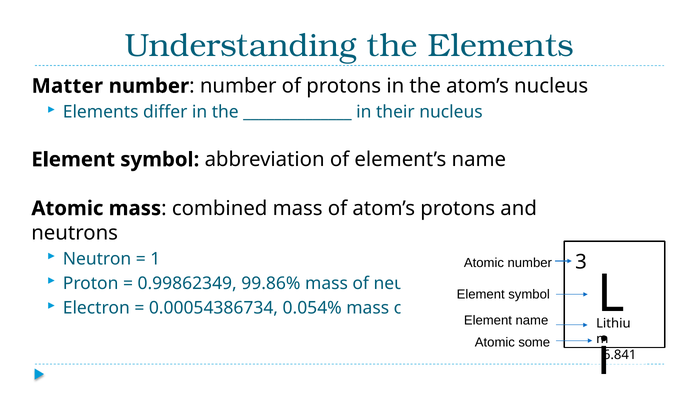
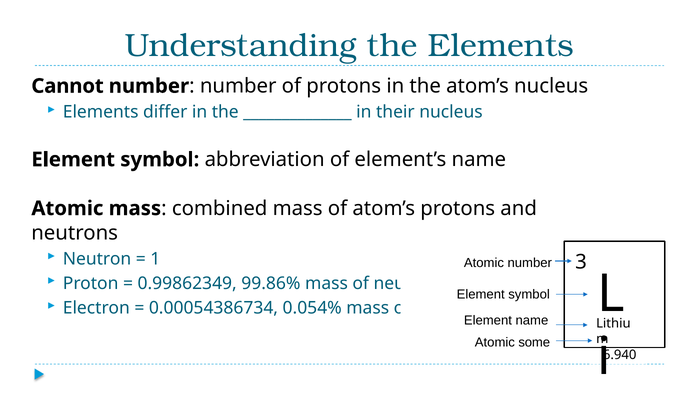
Matter: Matter -> Cannot
6.841: 6.841 -> 6.940
